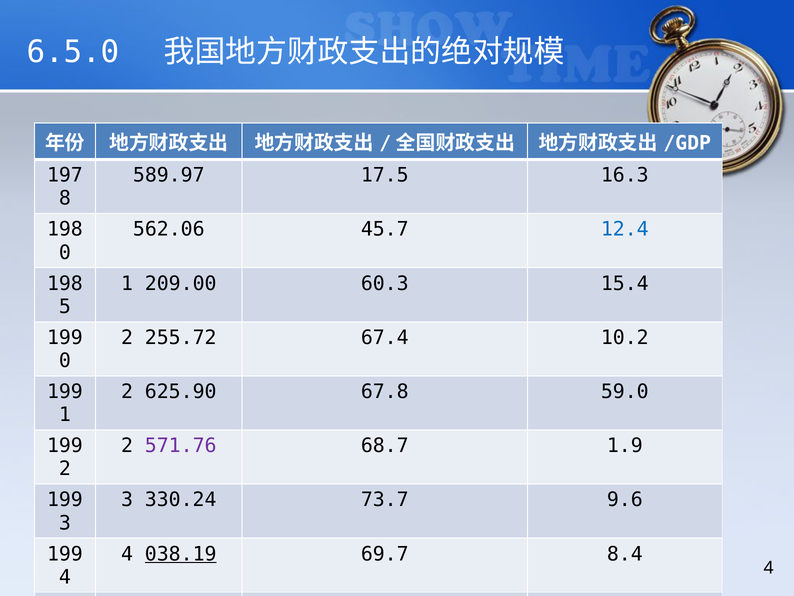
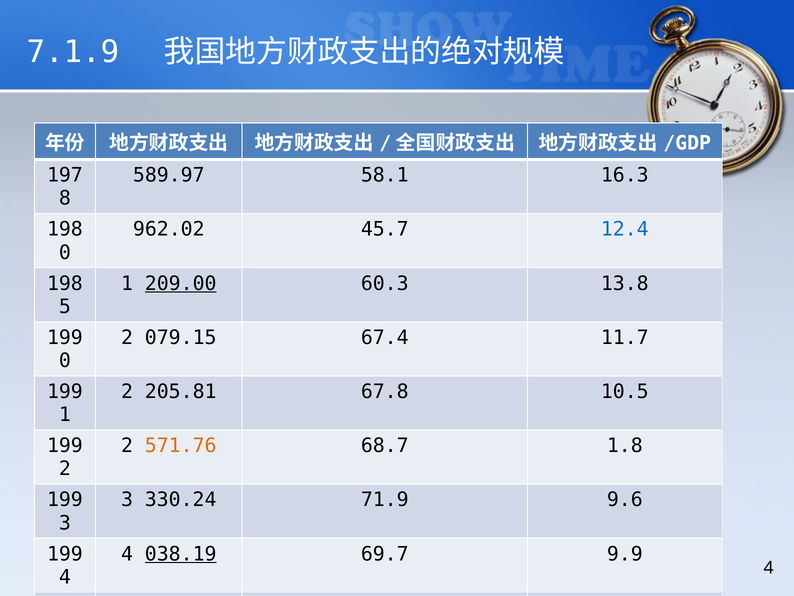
6.5.0: 6.5.0 -> 7.1.9
17.5: 17.5 -> 58.1
562.06: 562.06 -> 962.02
209.00 underline: none -> present
15.4: 15.4 -> 13.8
255.72: 255.72 -> 079.15
10.2: 10.2 -> 11.7
625.90: 625.90 -> 205.81
59.0: 59.0 -> 10.5
571.76 colour: purple -> orange
1.9: 1.9 -> 1.8
73.7: 73.7 -> 71.9
8.4: 8.4 -> 9.9
